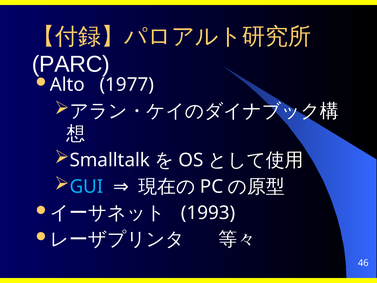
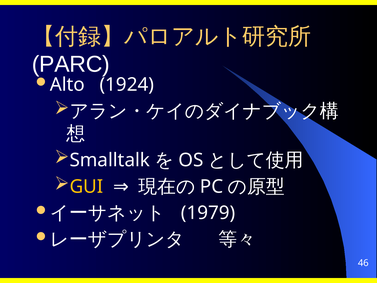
1977: 1977 -> 1924
GUI colour: light blue -> yellow
1993: 1993 -> 1979
